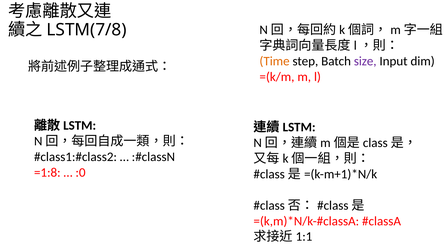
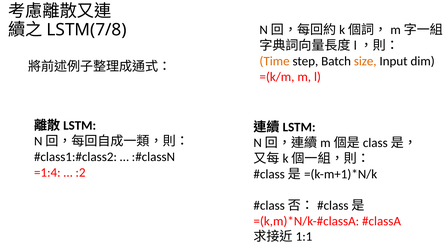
size colour: purple -> orange
=1:8: =1:8 -> =1:4
:0: :0 -> :2
